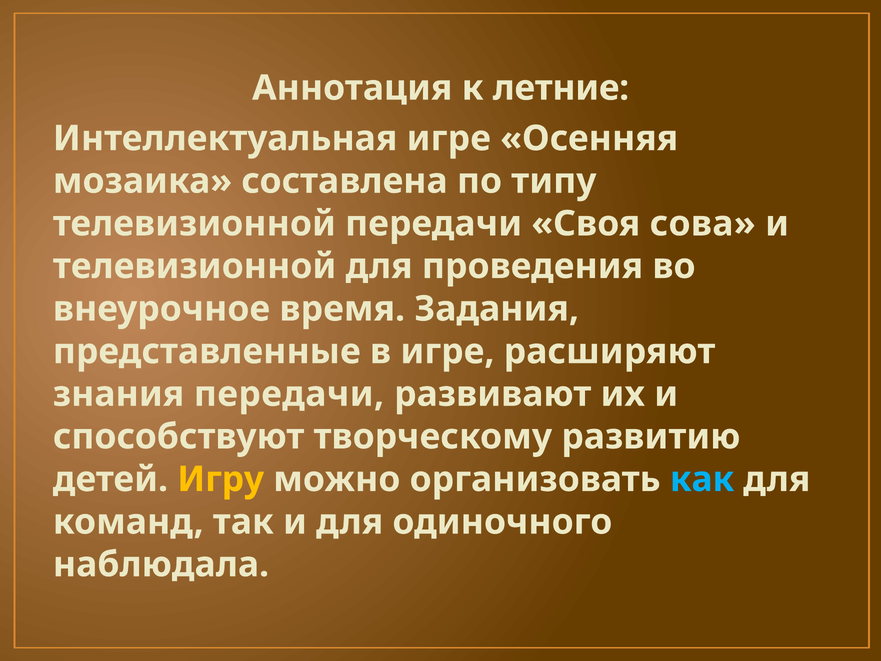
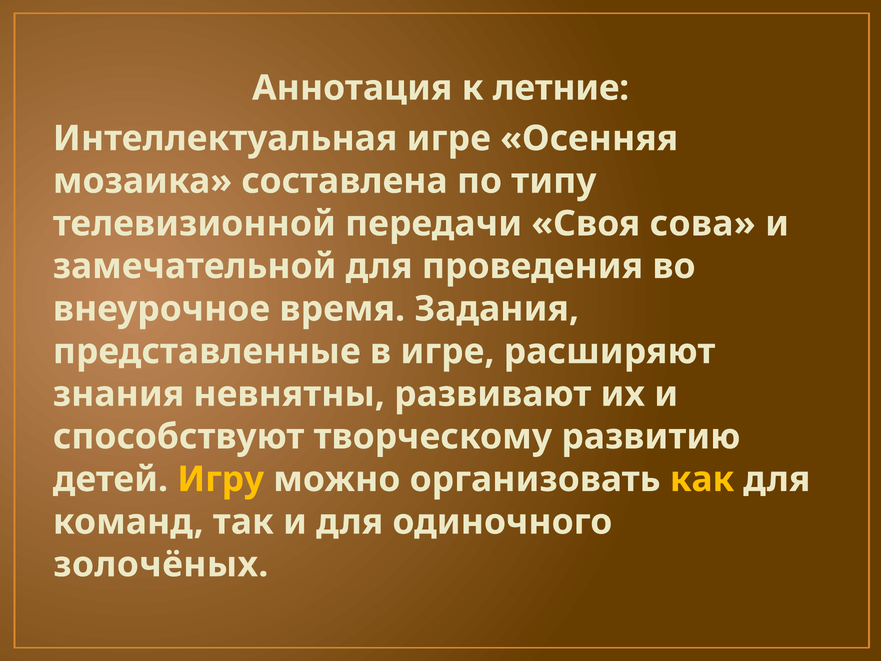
телевизионной at (195, 266): телевизионной -> замечательной
знания передачи: передачи -> невнятны
как colour: light blue -> yellow
наблюдала: наблюдала -> золочёных
